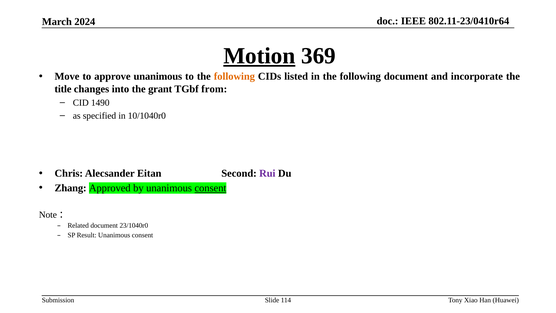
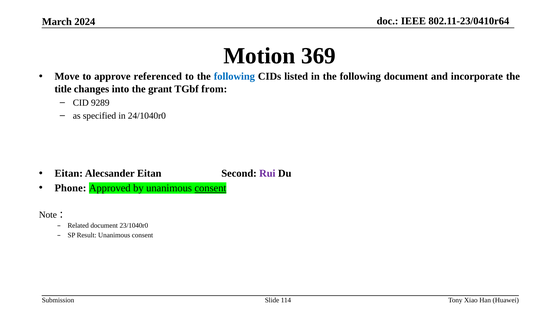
Motion underline: present -> none
approve unanimous: unanimous -> referenced
following at (234, 76) colour: orange -> blue
1490: 1490 -> 9289
10/1040r0: 10/1040r0 -> 24/1040r0
Chris at (69, 173): Chris -> Eitan
Zhang: Zhang -> Phone
